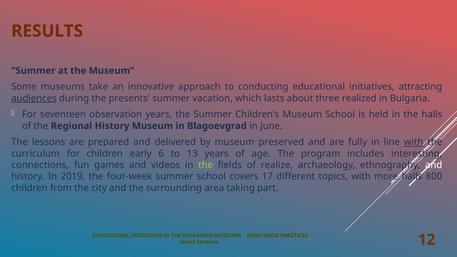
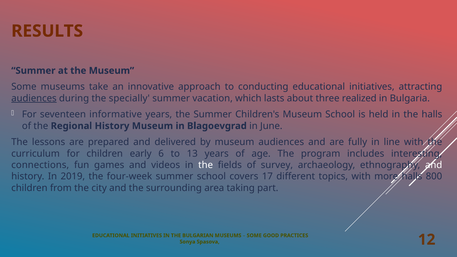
presents: presents -> specially
observation: observation -> informative
museum preserved: preserved -> audiences
with at (414, 142) underline: present -> none
the at (206, 165) colour: light green -> white
realize: realize -> survey
